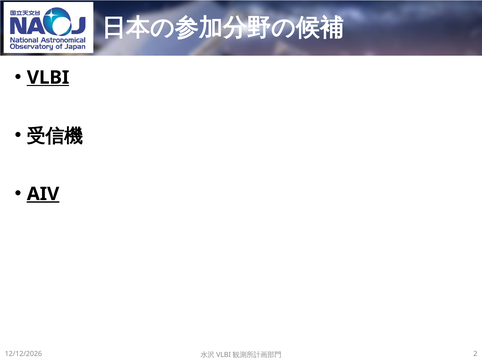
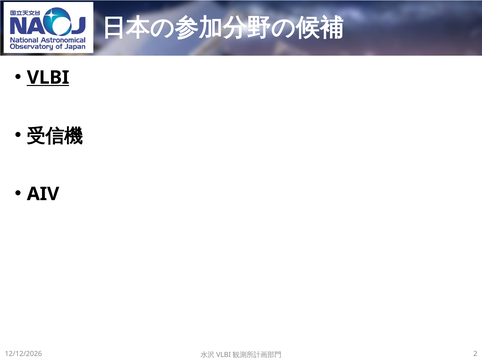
AIV underline: present -> none
